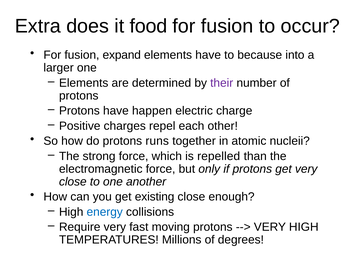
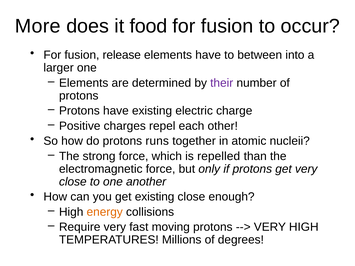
Extra: Extra -> More
expand: expand -> release
because: because -> between
have happen: happen -> existing
energy colour: blue -> orange
